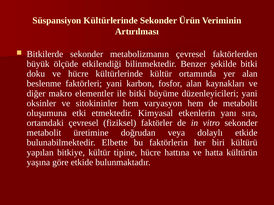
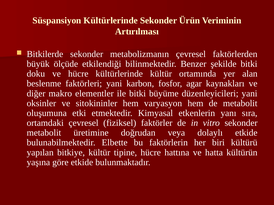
fosfor alan: alan -> agar
